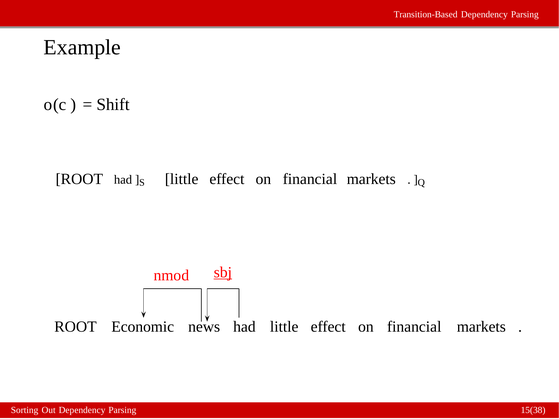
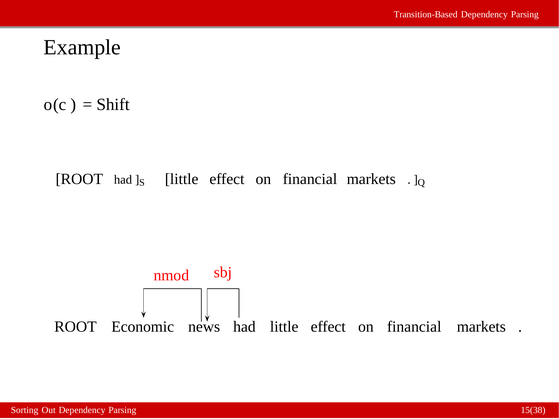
sbj underline: present -> none
